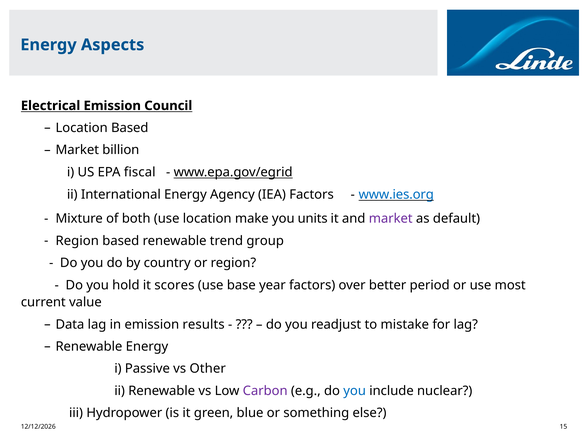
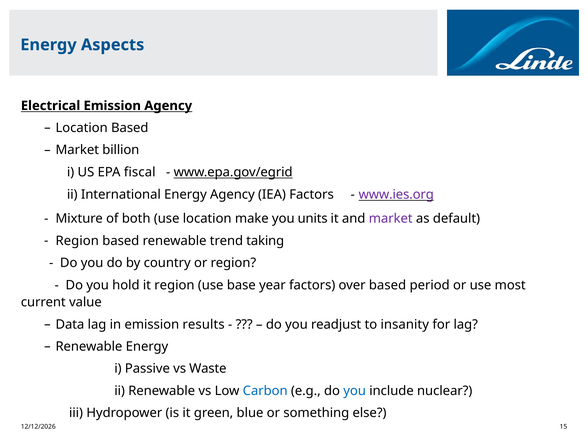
Emission Council: Council -> Agency
www.ies.org colour: blue -> purple
group: group -> taking
it scores: scores -> region
over better: better -> based
mistake: mistake -> insanity
Other: Other -> Waste
Carbon colour: purple -> blue
